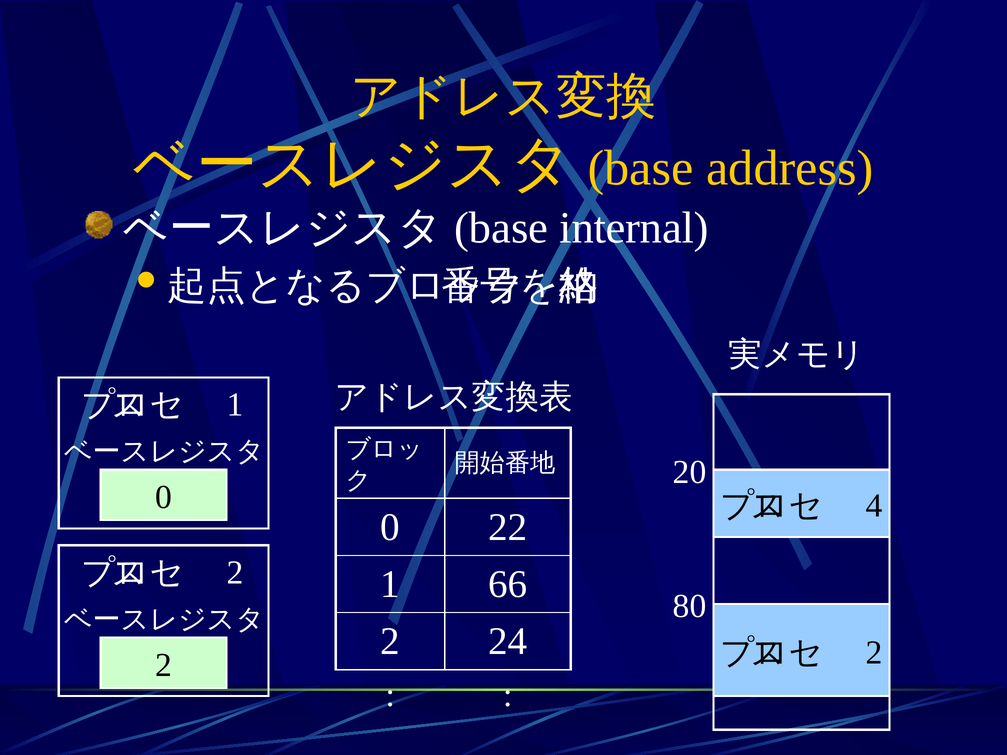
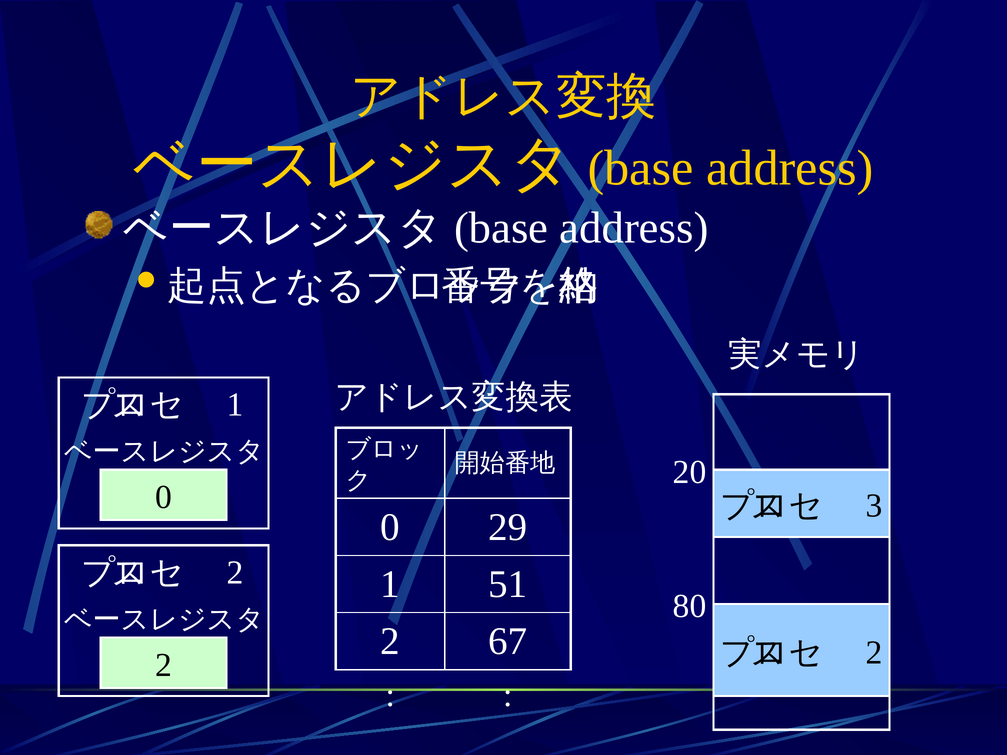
internal at (634, 228): internal -> address
4: 4 -> 3
22: 22 -> 29
66: 66 -> 51
24: 24 -> 67
